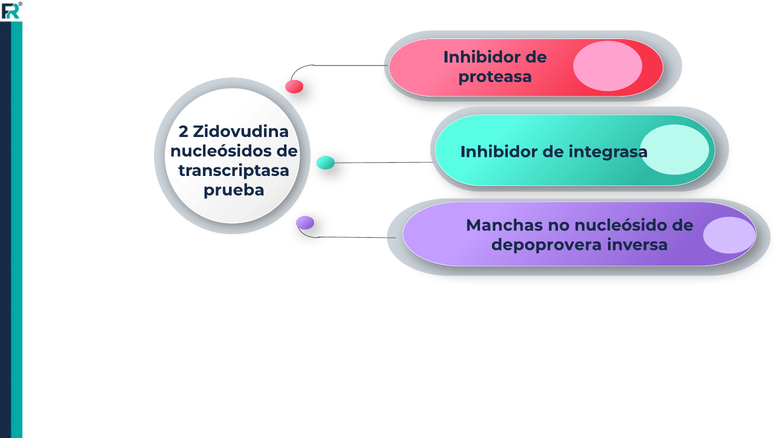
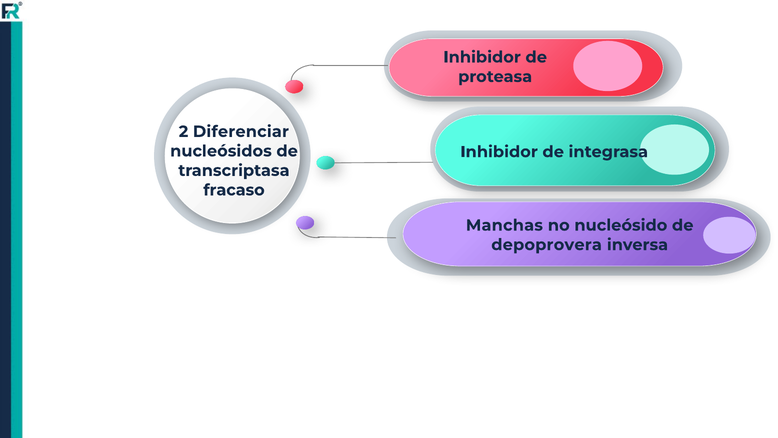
Zidovudina: Zidovudina -> Diferenciar
prueba: prueba -> fracaso
